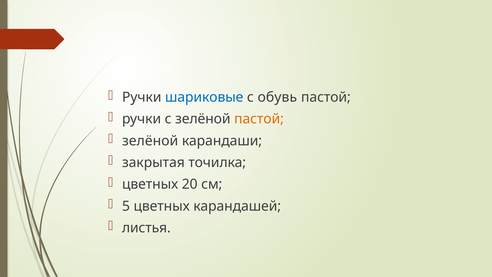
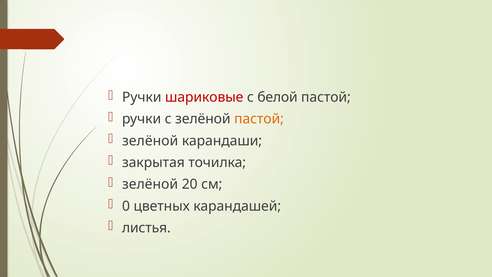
шариковые colour: blue -> red
обувь: обувь -> белой
цветных at (150, 184): цветных -> зелёной
5: 5 -> 0
